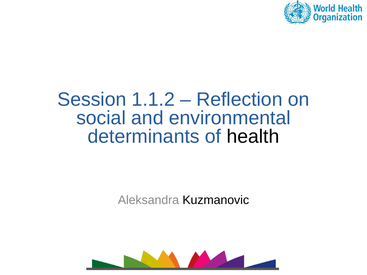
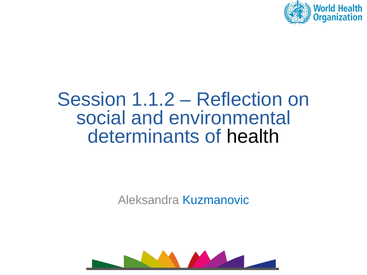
Kuzmanovic colour: black -> blue
